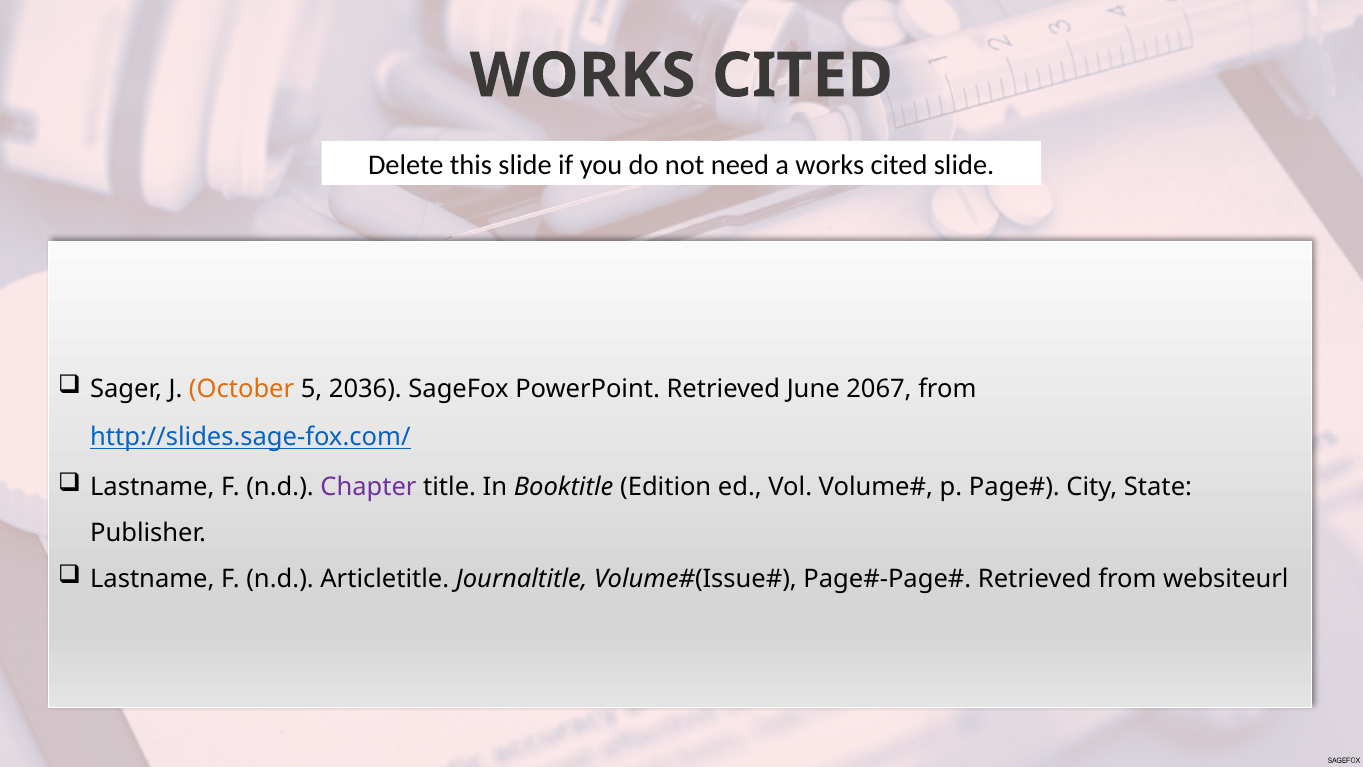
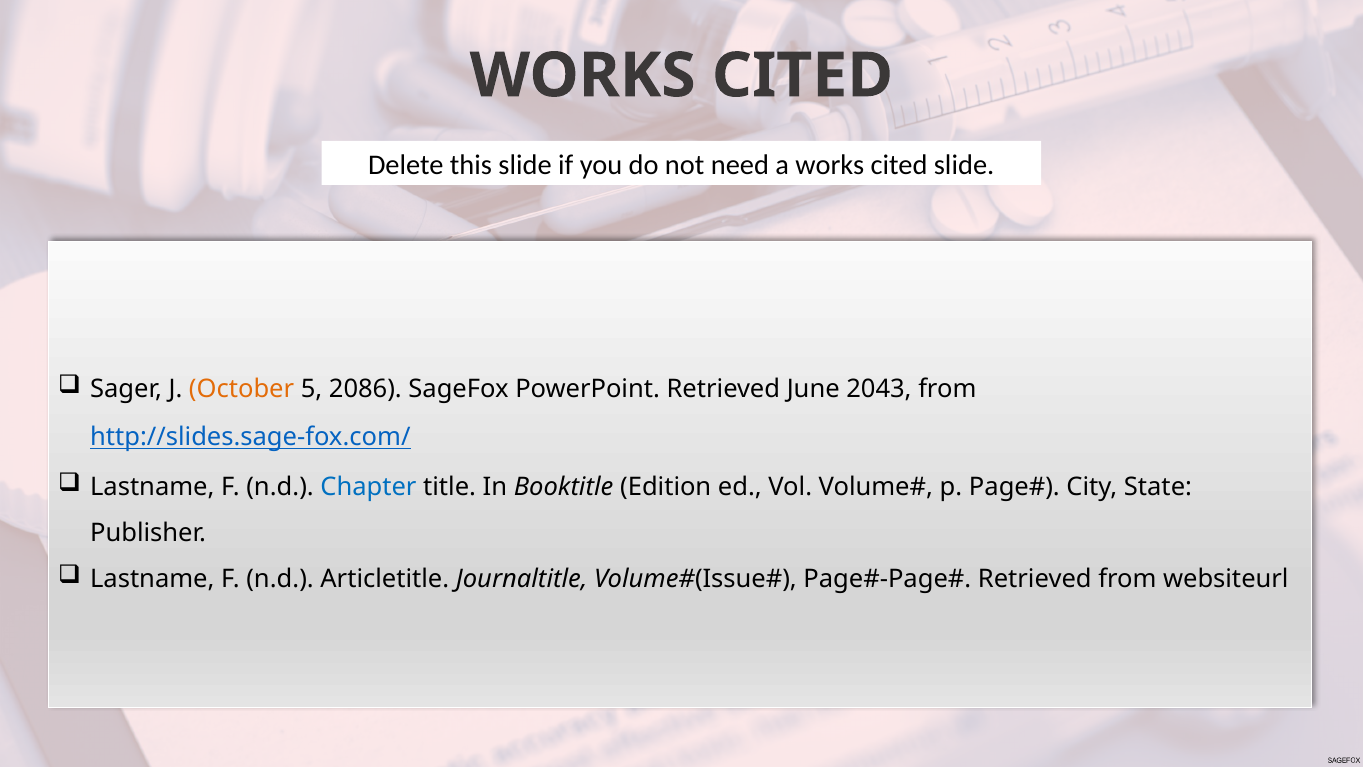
2036: 2036 -> 2086
2067: 2067 -> 2043
Chapter colour: purple -> blue
